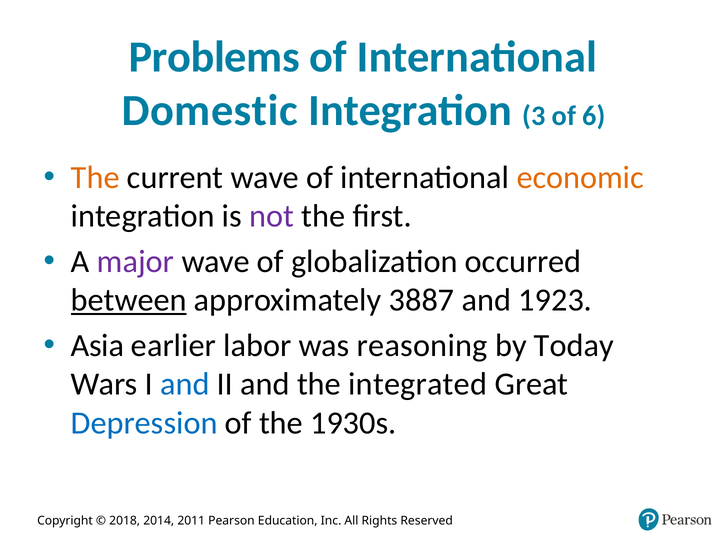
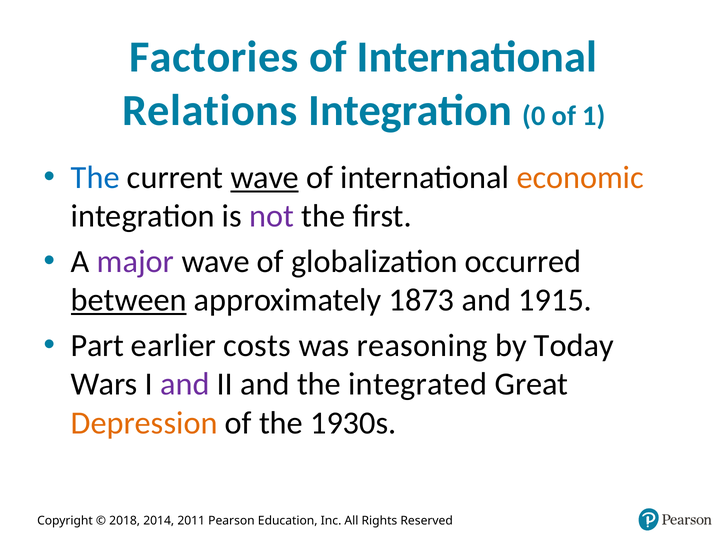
Problems: Problems -> Factories
Domestic: Domestic -> Relations
3: 3 -> 0
6: 6 -> 1
The at (95, 178) colour: orange -> blue
wave at (265, 178) underline: none -> present
3887: 3887 -> 1873
1923: 1923 -> 1915
Asia: Asia -> Part
labor: labor -> costs
and at (185, 384) colour: blue -> purple
Depression colour: blue -> orange
